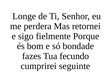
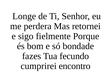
seguinte: seguinte -> encontro
